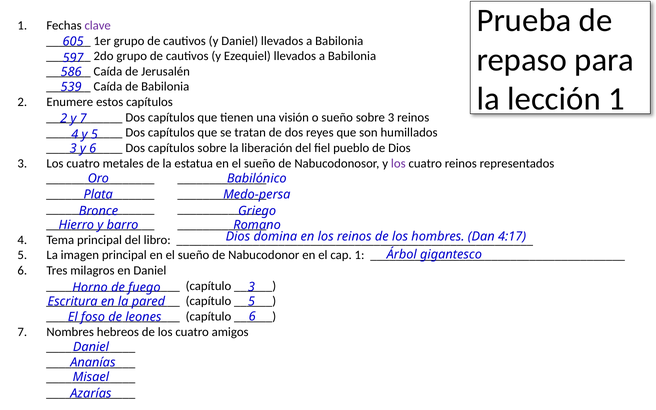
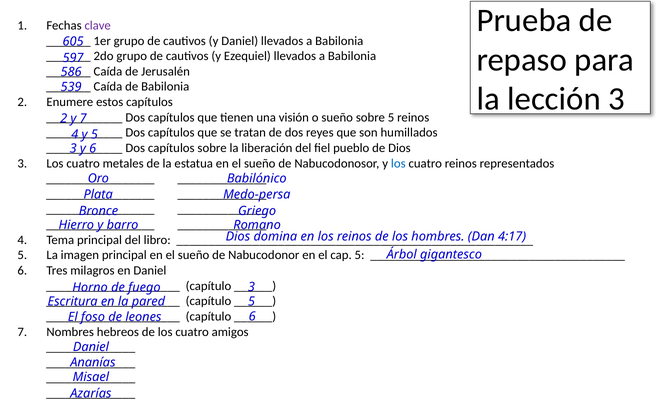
lección 1: 1 -> 3
sobre 3: 3 -> 5
los at (398, 163) colour: purple -> blue
cap 1: 1 -> 5
